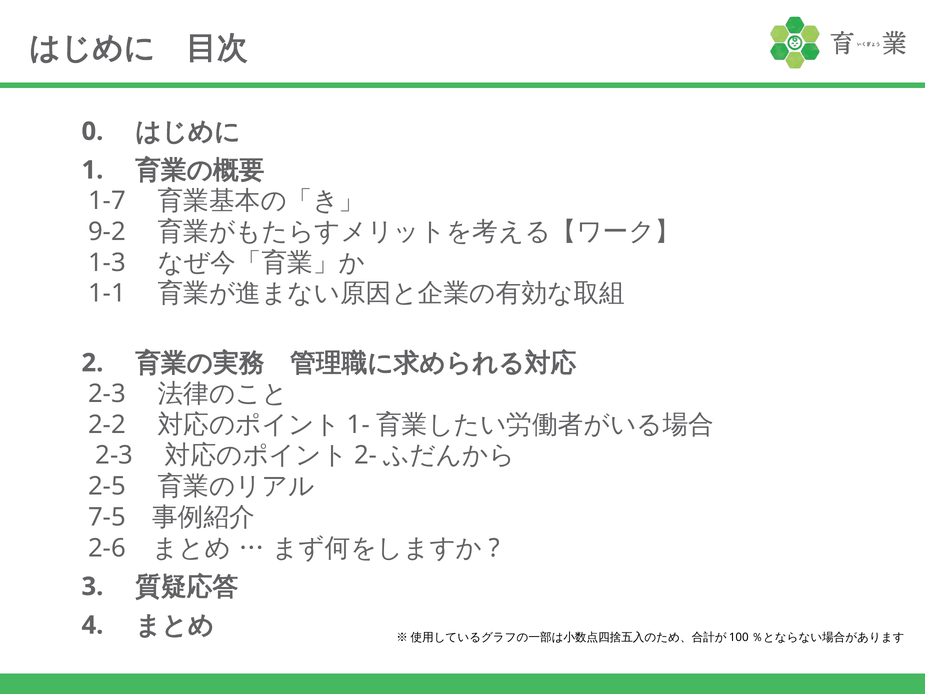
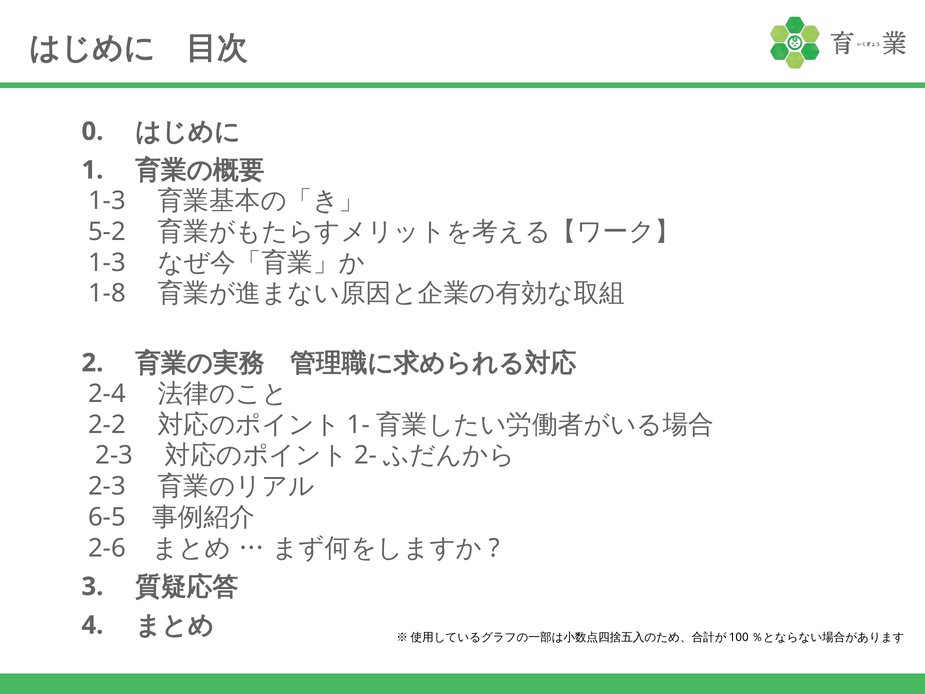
1-7 at (107, 201): 1-7 -> 1-3
9-2: 9-2 -> 5-2
1-1: 1-1 -> 1-8
2-3 at (107, 394): 2-3 -> 2-4
2-5 at (107, 486): 2-5 -> 2-3
7-5: 7-5 -> 6-5
